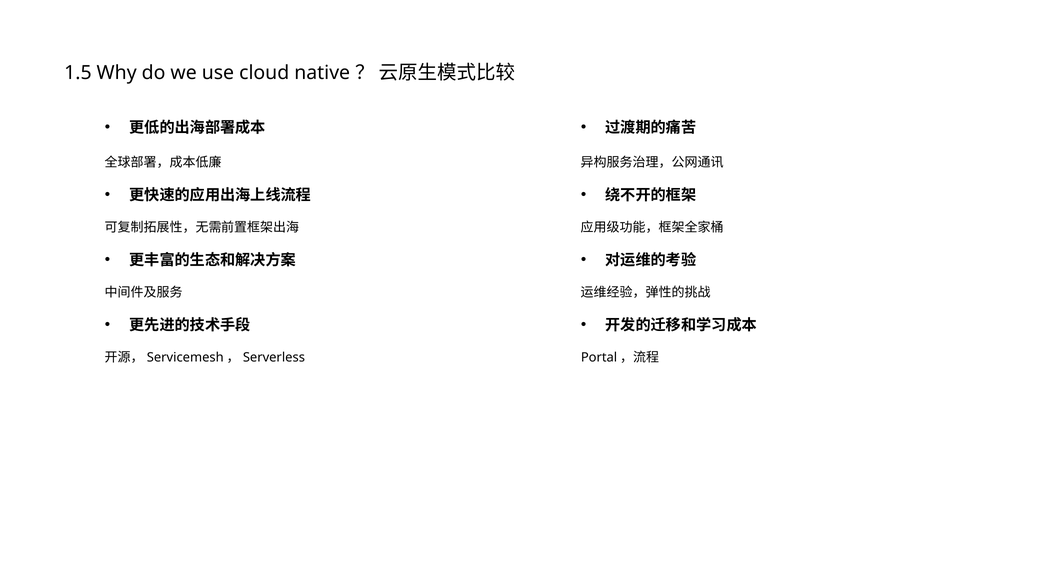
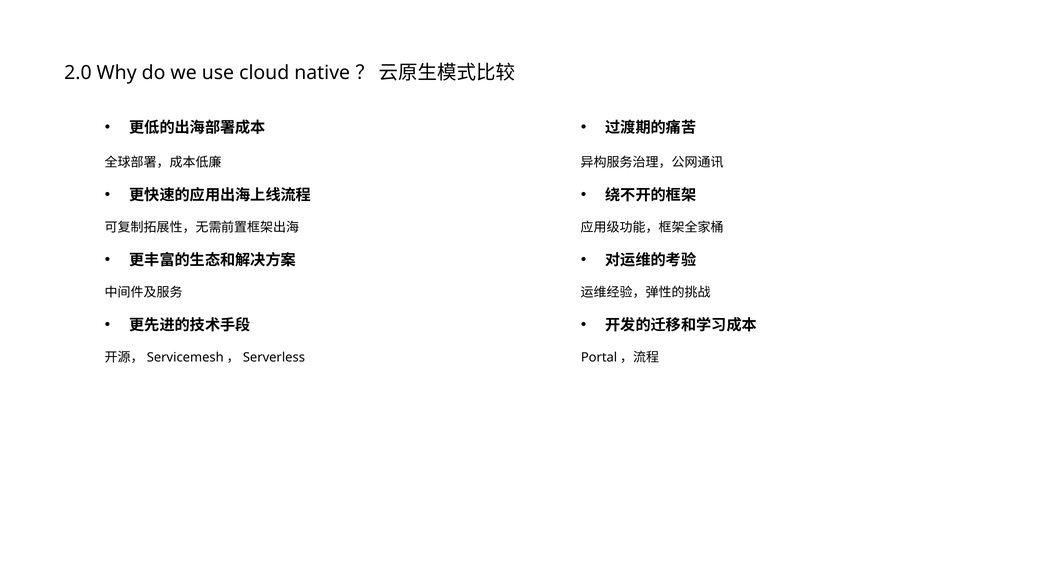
1.5: 1.5 -> 2.0
